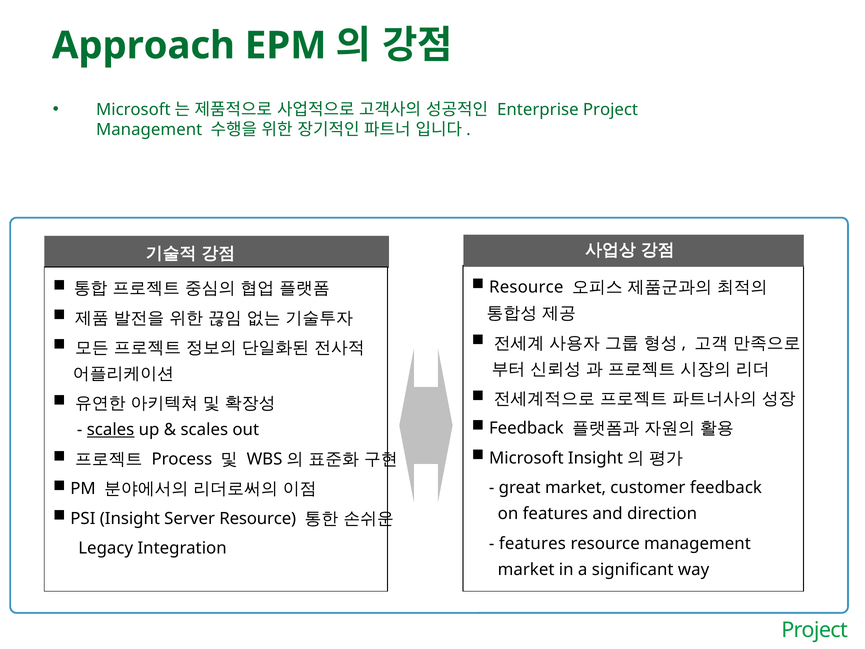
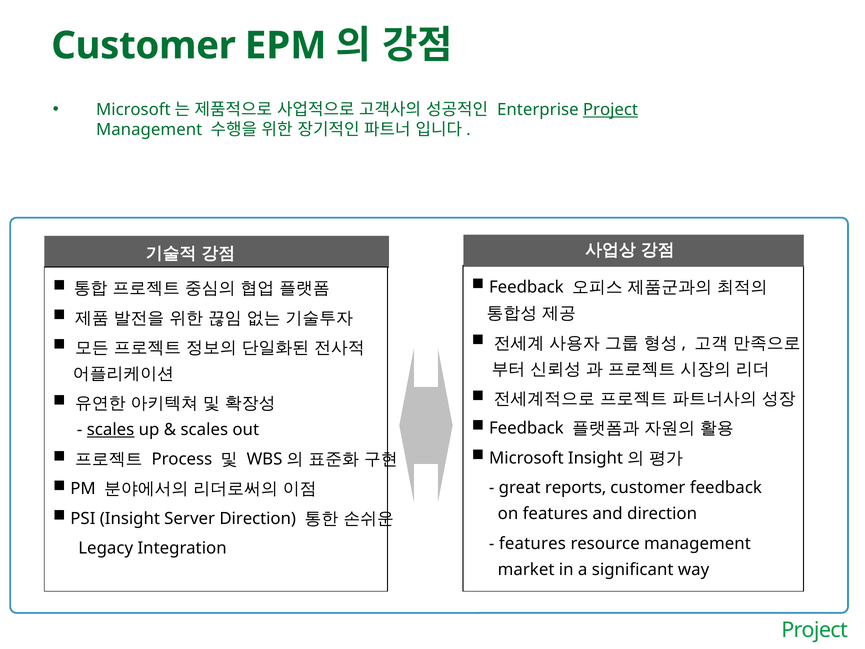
Approach at (143, 46): Approach -> Customer
Project at (610, 110) underline: none -> present
Resource at (526, 287): Resource -> Feedback
great market: market -> reports
Server Resource: Resource -> Direction
